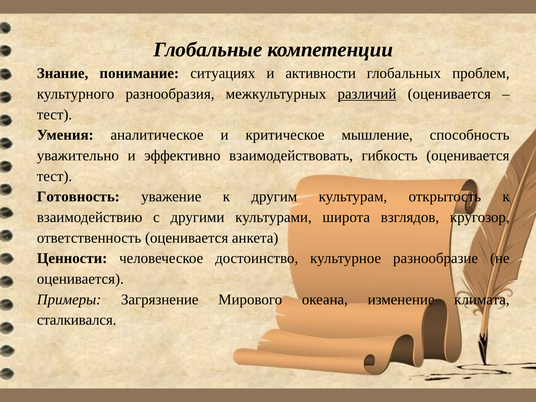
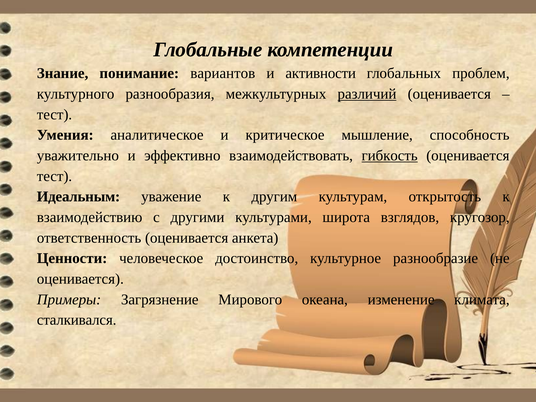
ситуациях: ситуациях -> вариантов
гибкость underline: none -> present
Готовность: Готовность -> Идеальным
